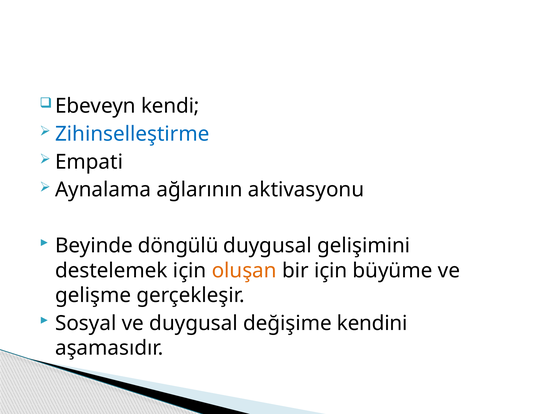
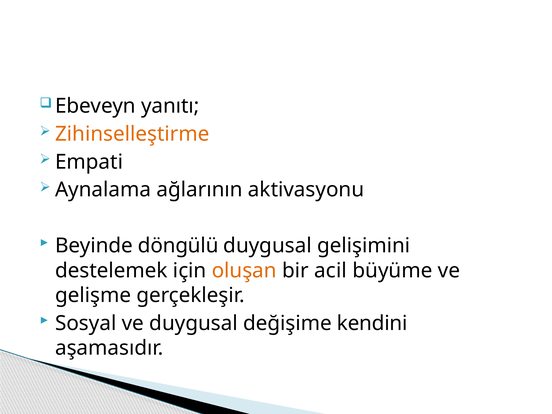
kendi: kendi -> yanıtı
Zihinselleştirme colour: blue -> orange
bir için: için -> acil
